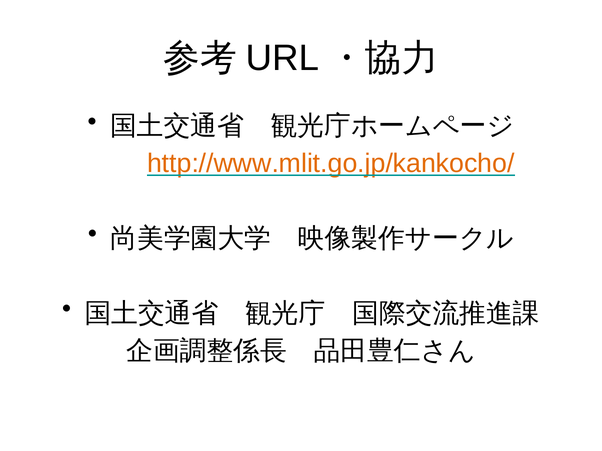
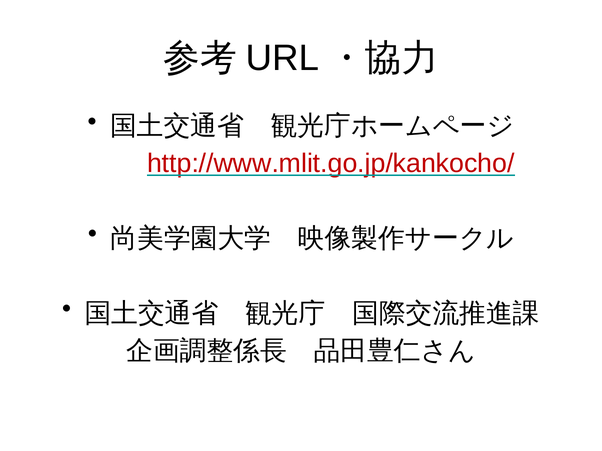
http://www.mlit.go.jp/kankocho/ colour: orange -> red
